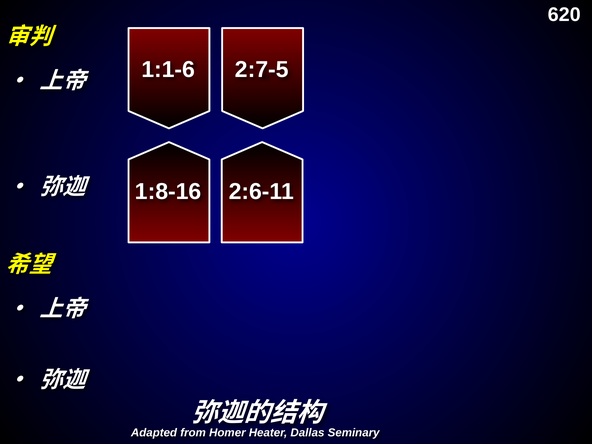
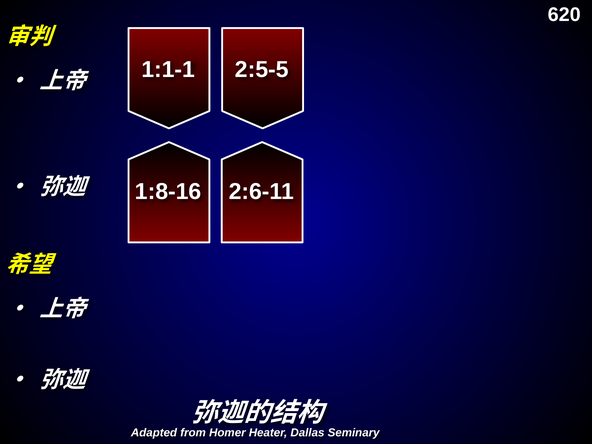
1:1-6: 1:1-6 -> 1:1-1
2:7-5: 2:7-5 -> 2:5-5
